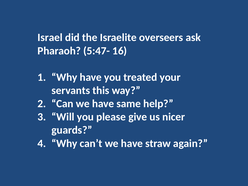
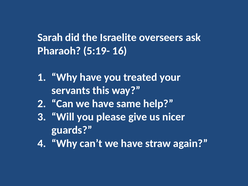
Israel: Israel -> Sarah
5:47-: 5:47- -> 5:19-
